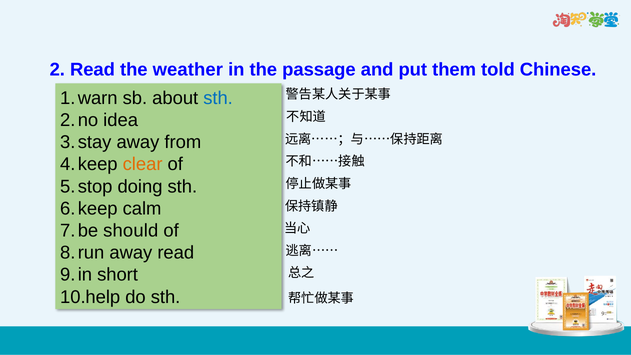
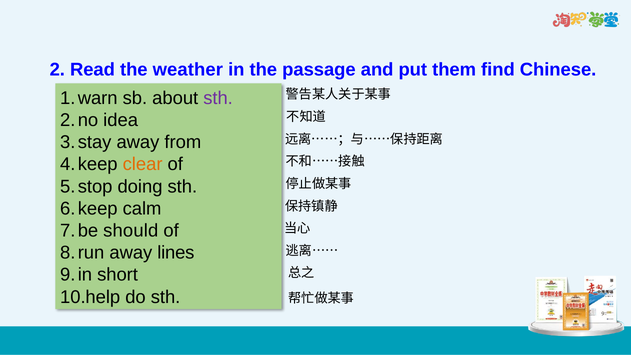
told: told -> find
sth at (218, 98) colour: blue -> purple
away read: read -> lines
